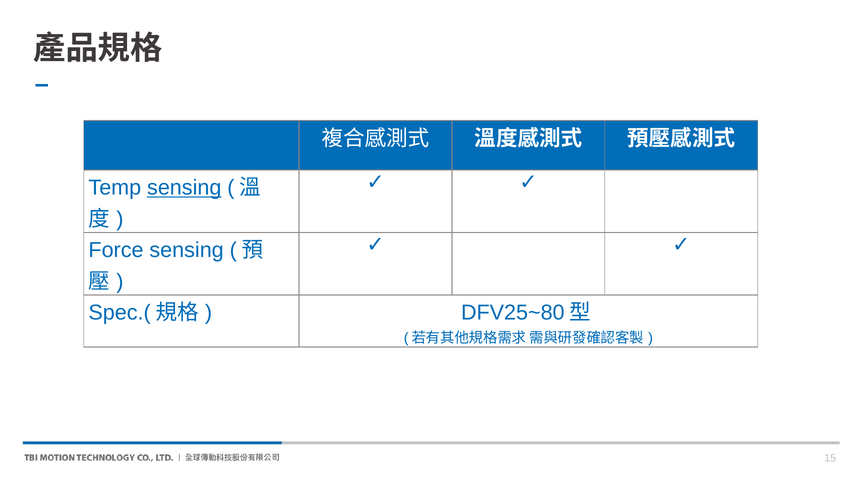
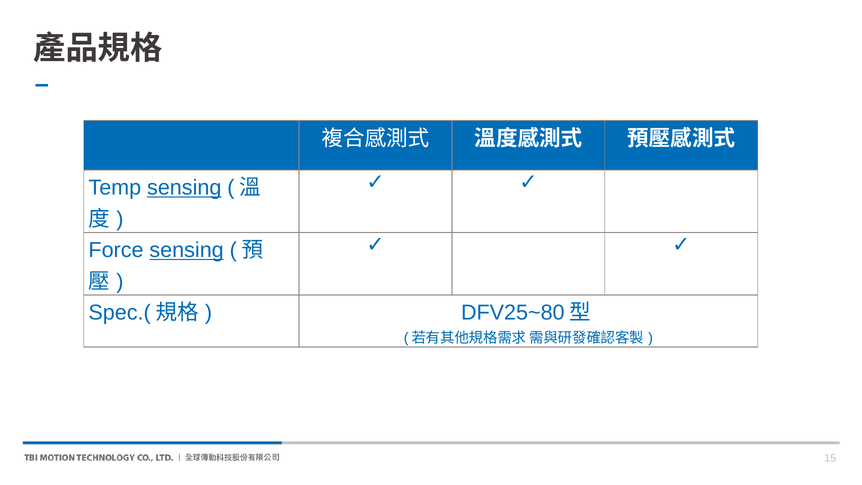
sensing at (187, 250) underline: none -> present
